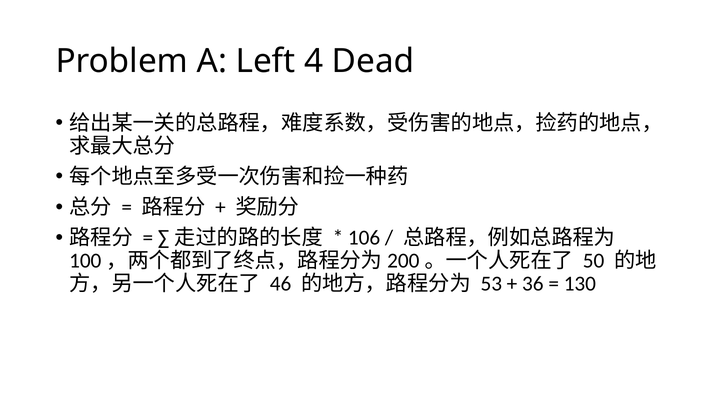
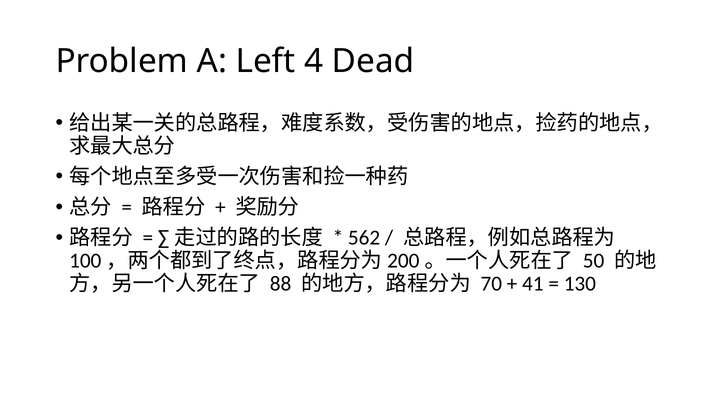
106: 106 -> 562
46: 46 -> 88
53: 53 -> 70
36: 36 -> 41
